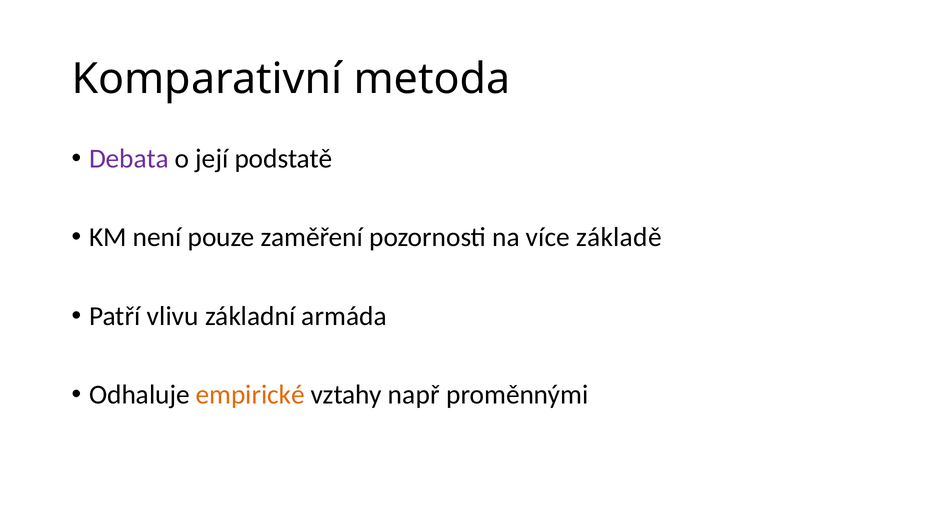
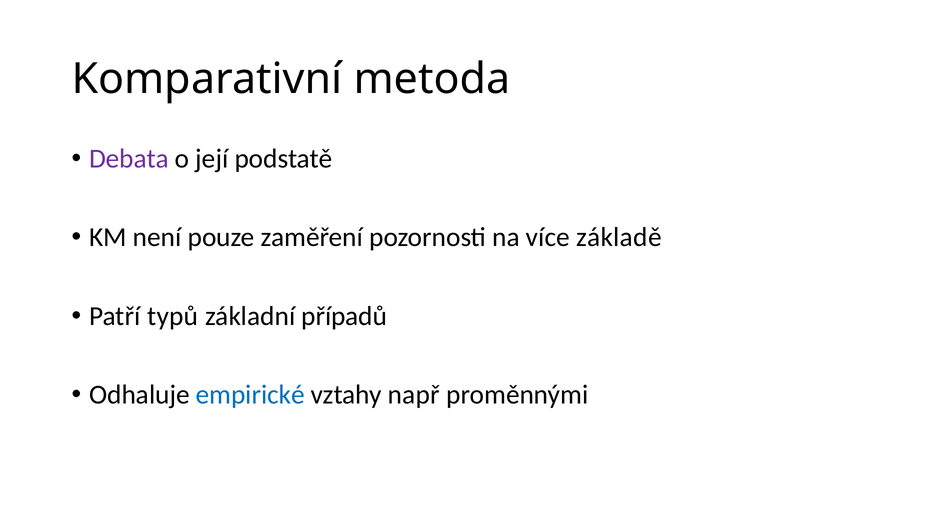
vlivu: vlivu -> typů
armáda: armáda -> případů
empirické colour: orange -> blue
